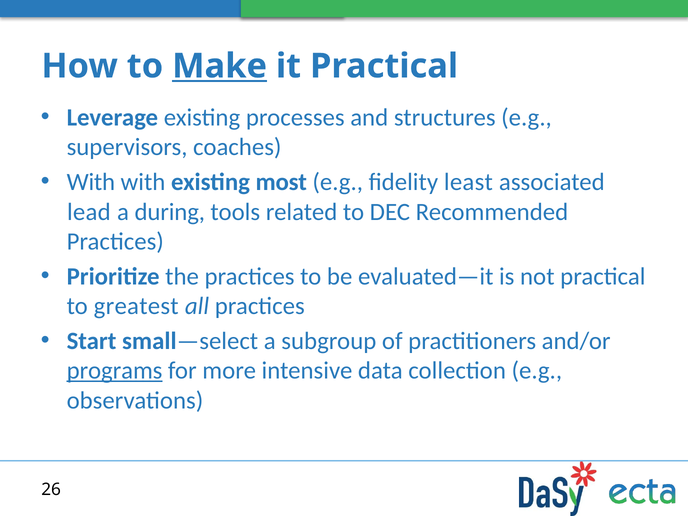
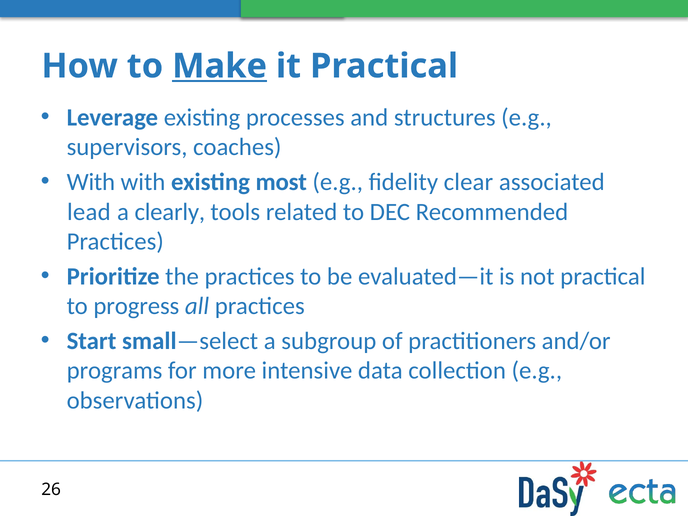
least: least -> clear
during: during -> clearly
greatest: greatest -> progress
programs underline: present -> none
